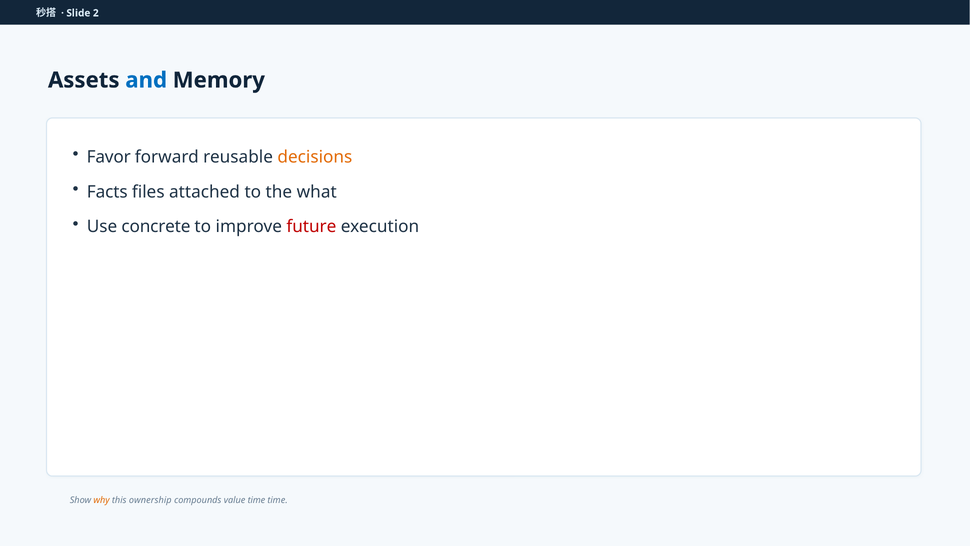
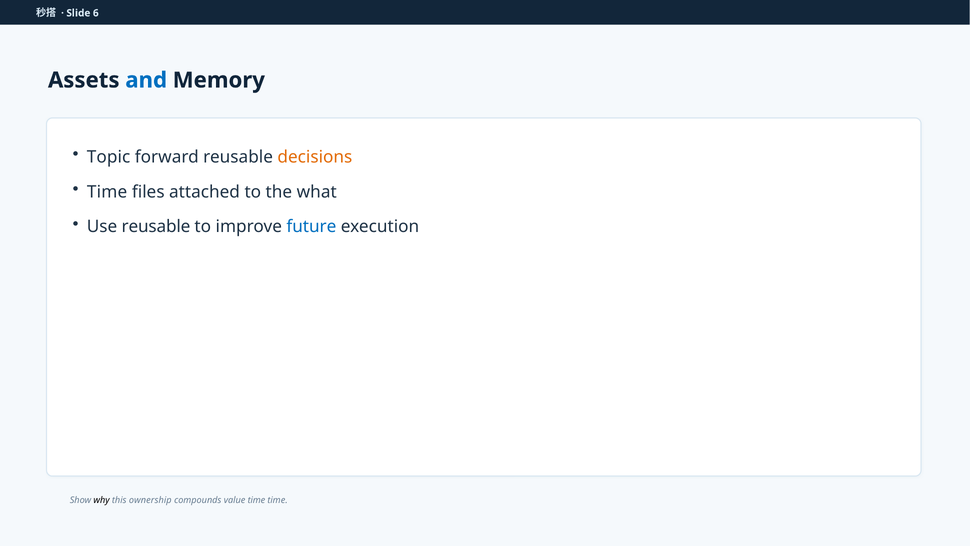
2: 2 -> 6
Favor: Favor -> Topic
Facts at (107, 192): Facts -> Time
Use concrete: concrete -> reusable
future colour: red -> blue
why colour: orange -> black
